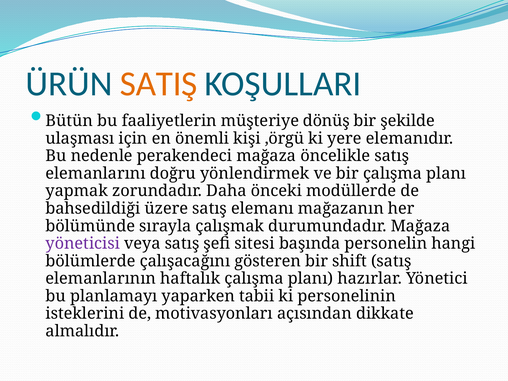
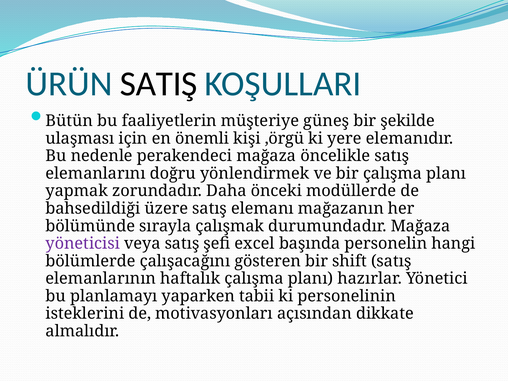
SATIŞ colour: orange -> black
dönüş: dönüş -> güneş
sitesi: sitesi -> excel
